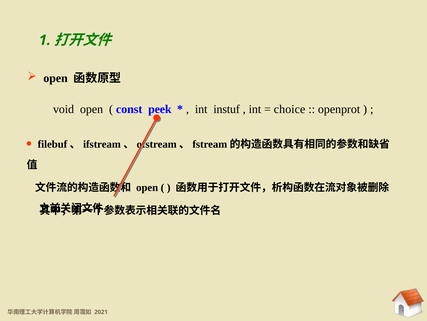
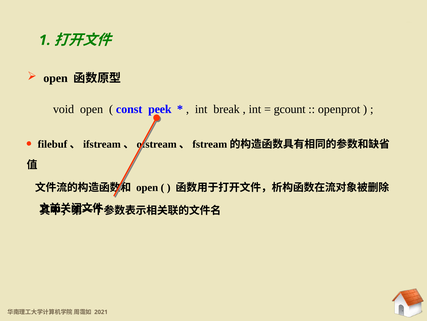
instuf: instuf -> break
choice: choice -> gcount
